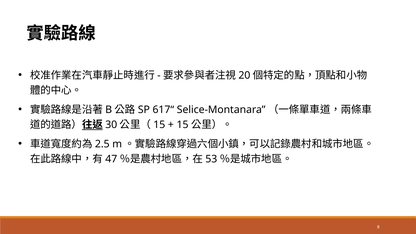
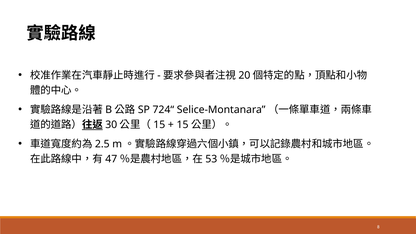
617“: 617“ -> 724“
